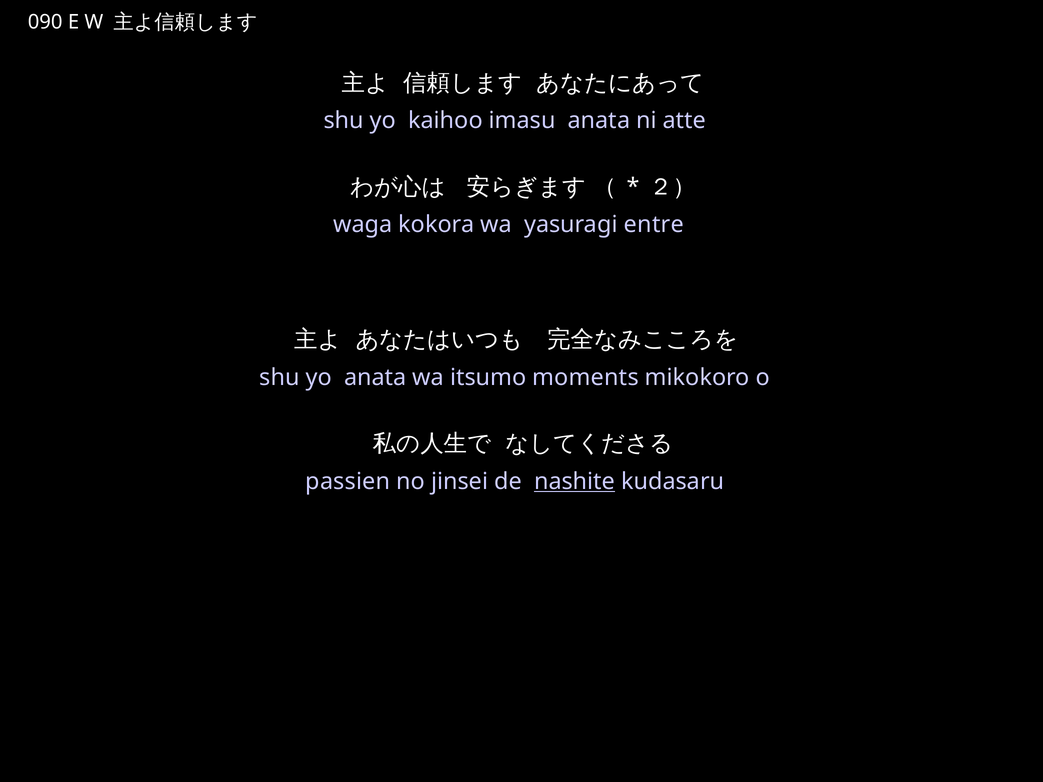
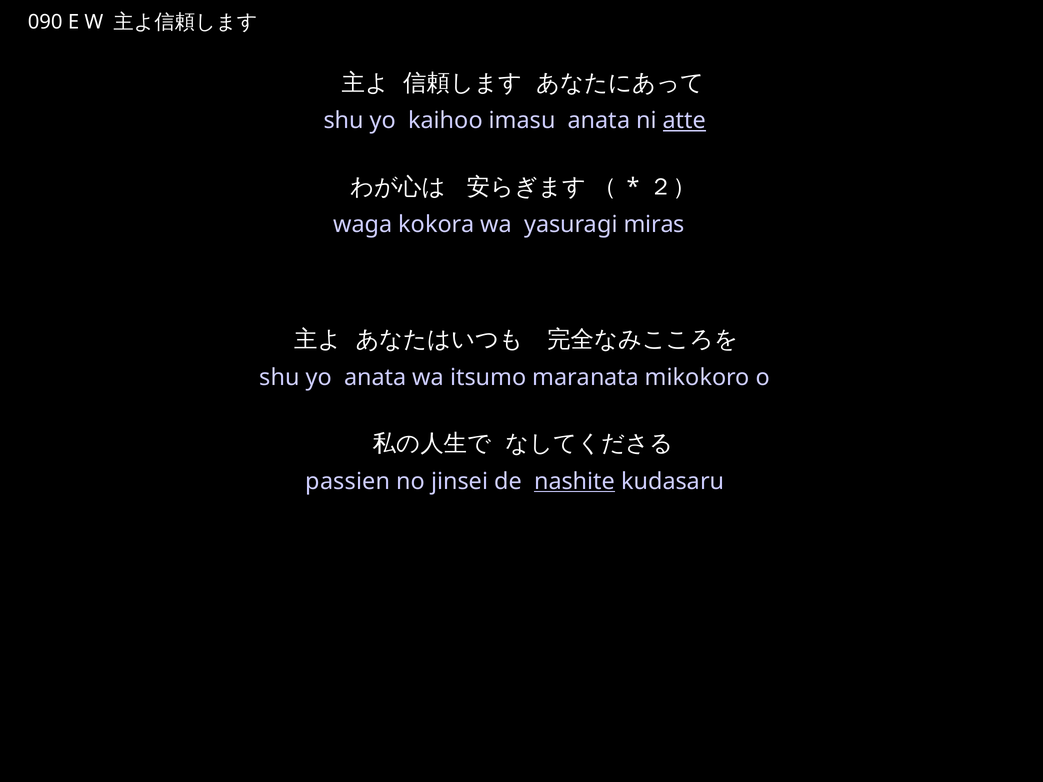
atte underline: none -> present
entre: entre -> miras
moments: moments -> maranata
